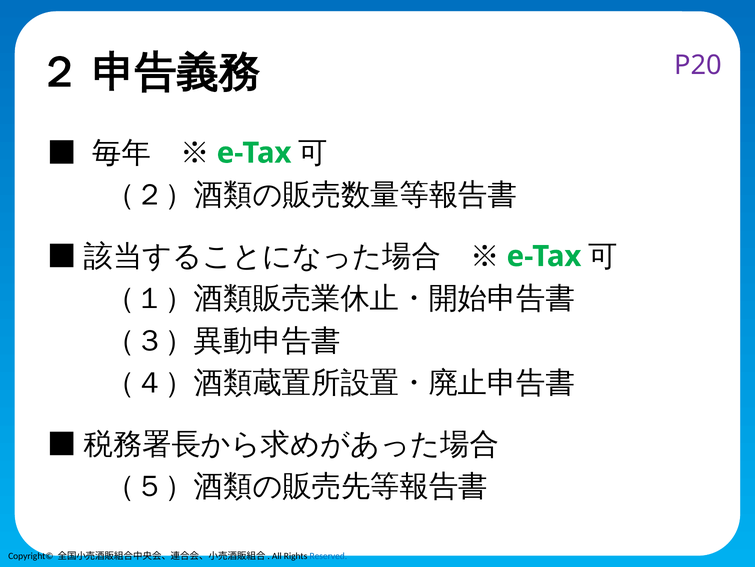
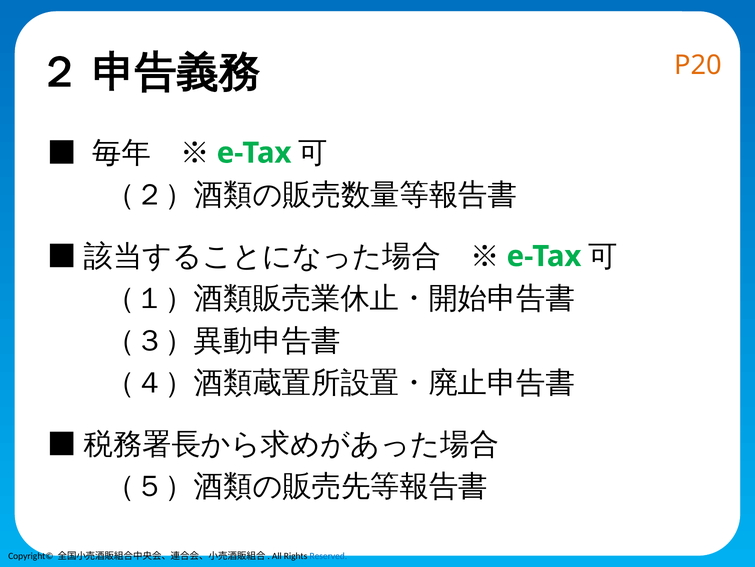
P20 colour: purple -> orange
